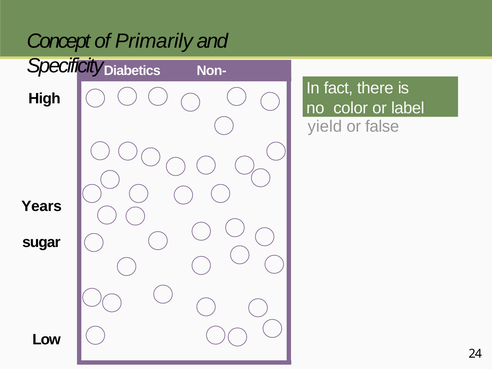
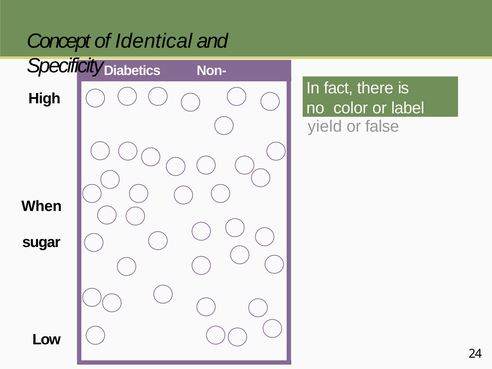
Primarily: Primarily -> Identical
Years: Years -> When
